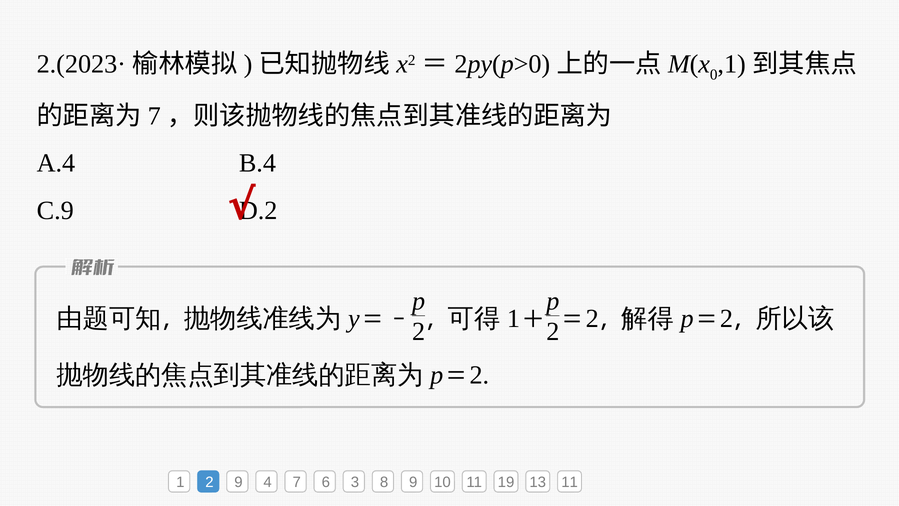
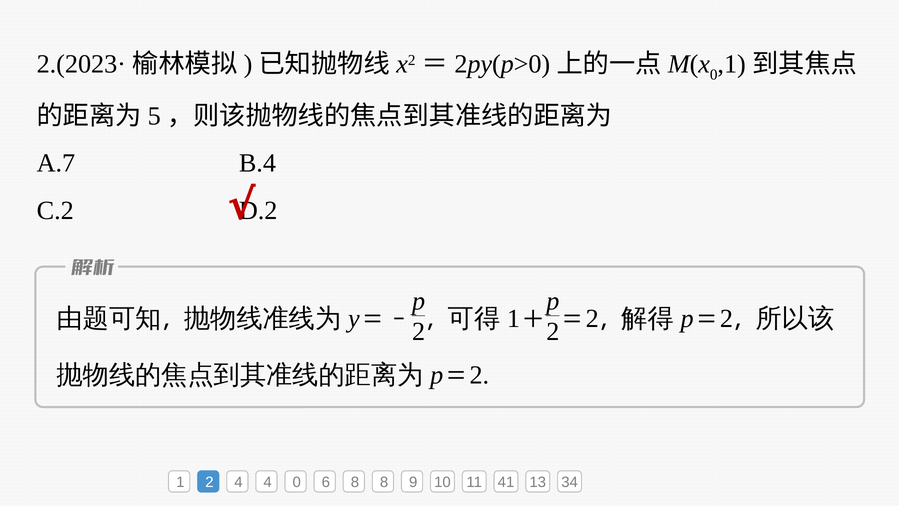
7 at (154, 116): 7 -> 5
A.4: A.4 -> A.7
C.9: C.9 -> C.2
2 9: 9 -> 4
4 7: 7 -> 0
6 3: 3 -> 8
19: 19 -> 41
13 11: 11 -> 34
